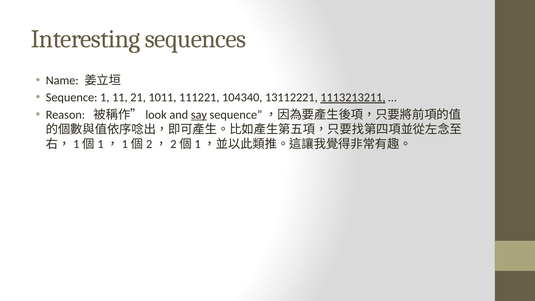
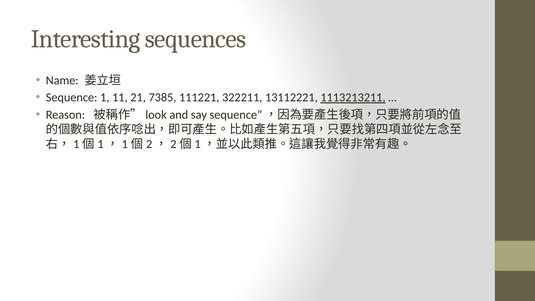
1011: 1011 -> 7385
104340: 104340 -> 322211
say underline: present -> none
